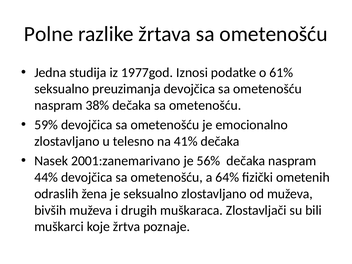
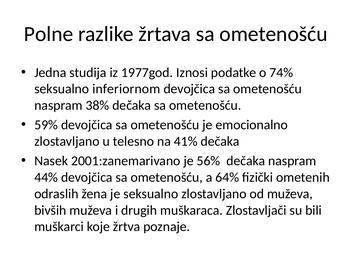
61%: 61% -> 74%
preuzimanja: preuzimanja -> inferiornom
